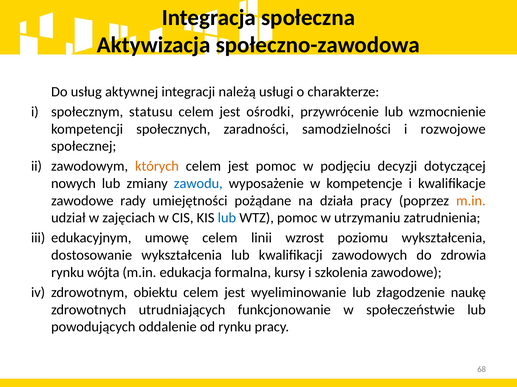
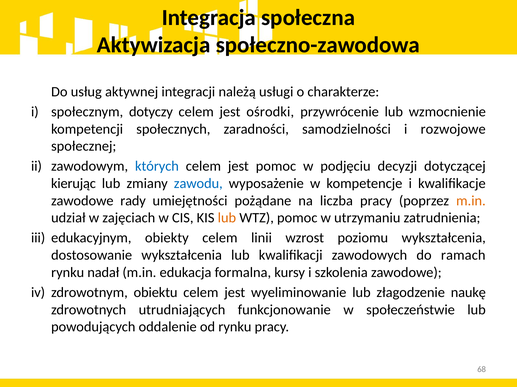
statusu: statusu -> dotyczy
których colour: orange -> blue
nowych: nowych -> kierując
działa: działa -> liczba
lub at (227, 218) colour: blue -> orange
umowę: umowę -> obiekty
zdrowia: zdrowia -> ramach
wójta: wójta -> nadał
